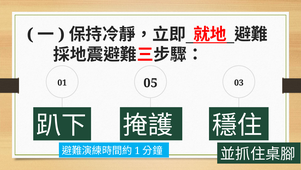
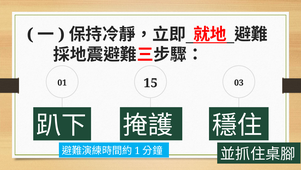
05: 05 -> 15
